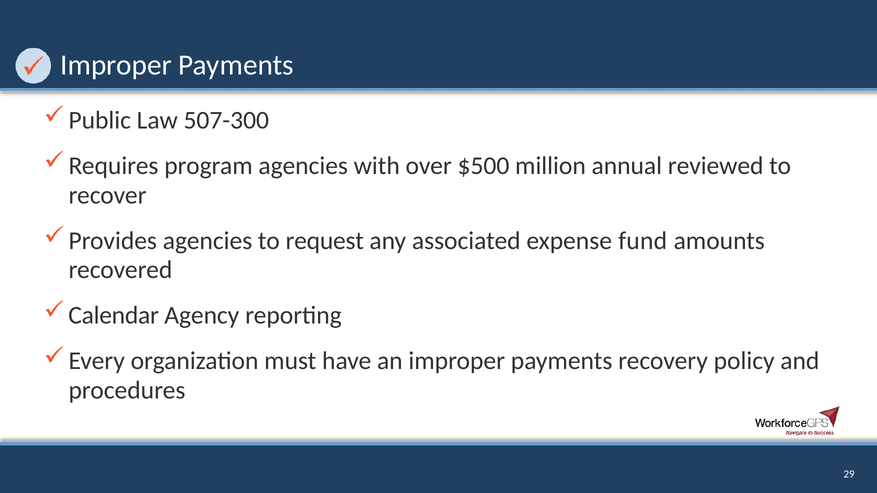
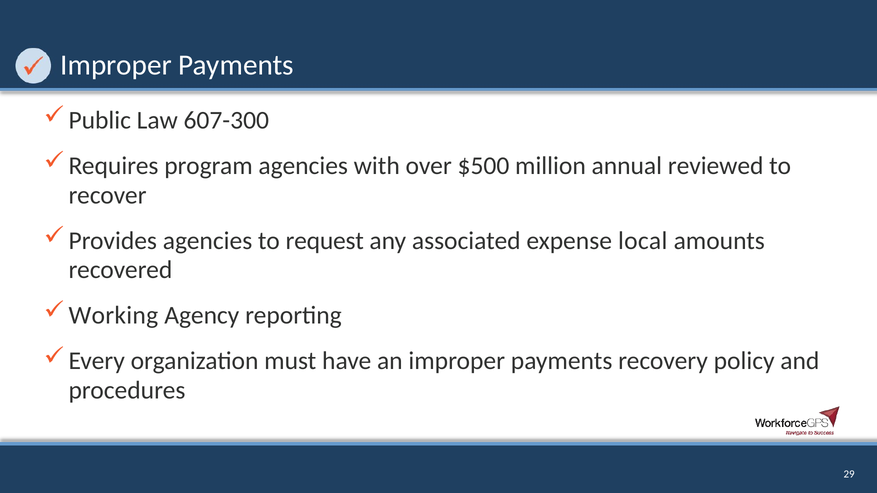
507-300: 507-300 -> 607-300
fund: fund -> local
Calendar: Calendar -> Working
